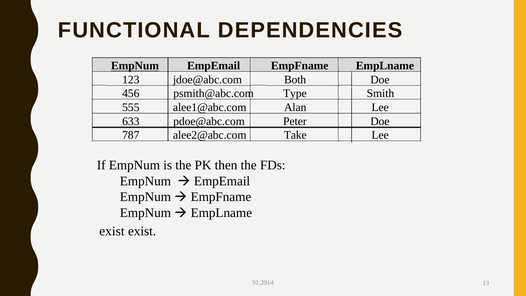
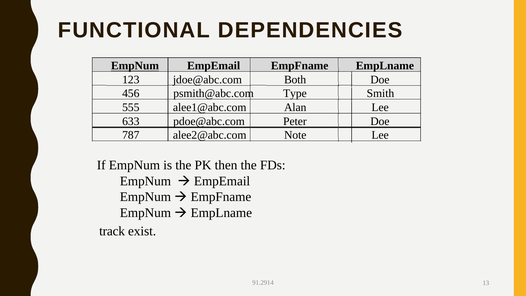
Take: Take -> Note
exist at (112, 231): exist -> track
